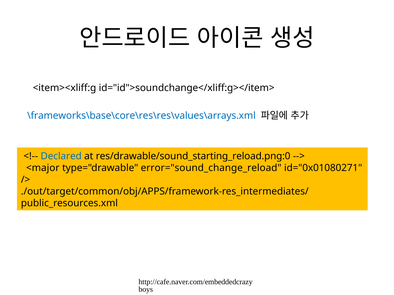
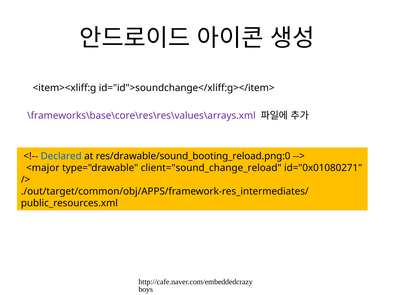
\frameworks\base\core\res\res\values\arrays.xml colour: blue -> purple
res/drawable/sound_starting_reload.png:0: res/drawable/sound_starting_reload.png:0 -> res/drawable/sound_booting_reload.png:0
error="sound_change_reload: error="sound_change_reload -> client="sound_change_reload
